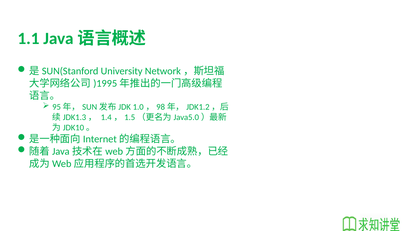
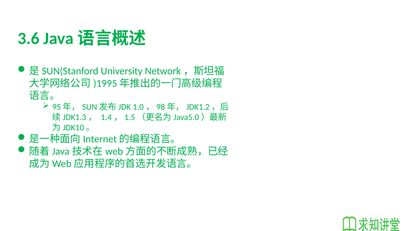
1.1: 1.1 -> 3.6
